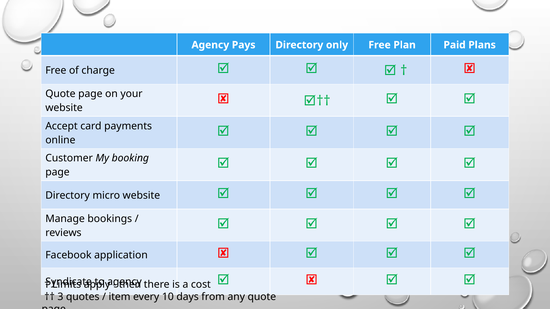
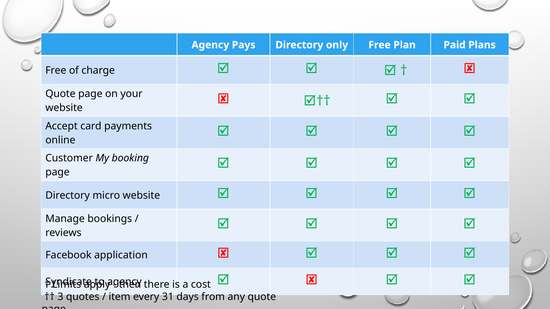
10: 10 -> 31
